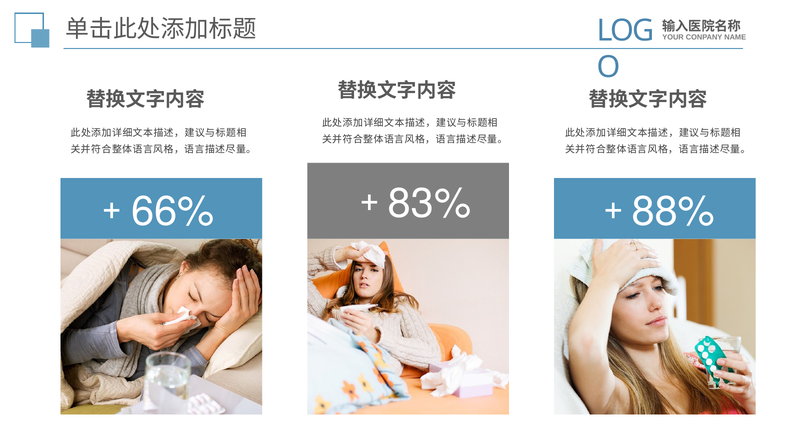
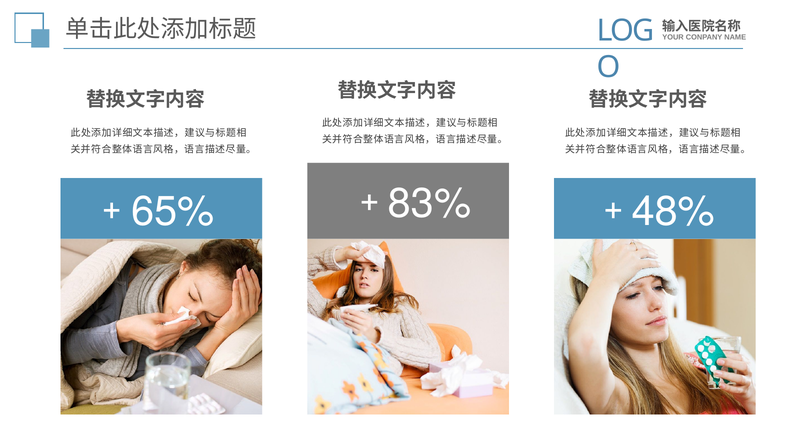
66%: 66% -> 65%
88%: 88% -> 48%
